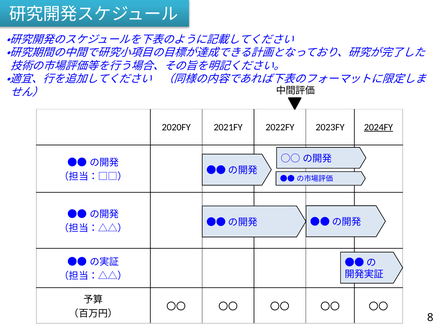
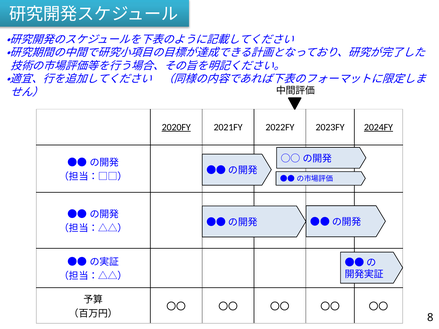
2020FY underline: none -> present
